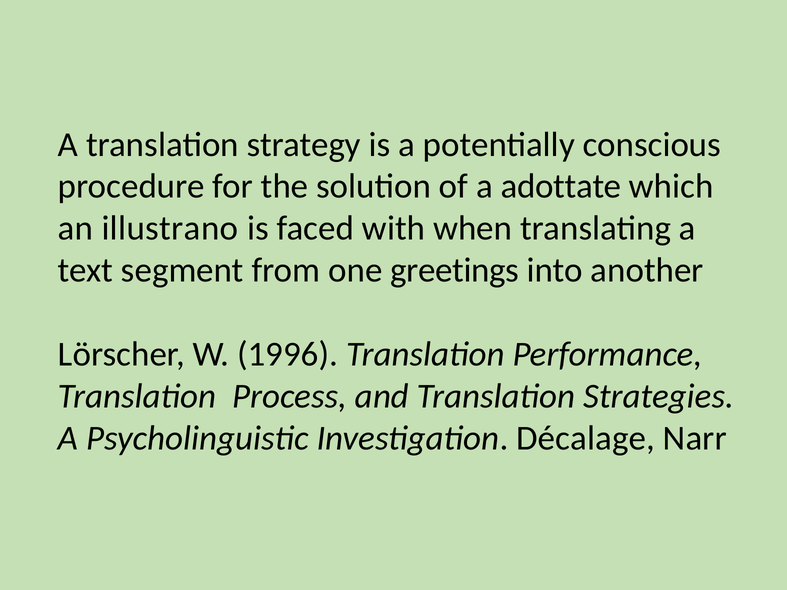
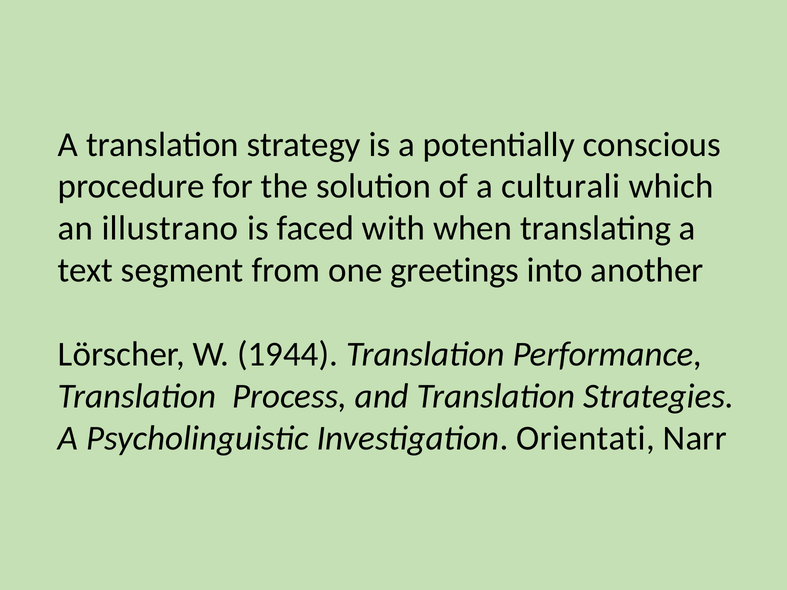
adottate: adottate -> culturali
1996: 1996 -> 1944
Décalage: Décalage -> Orientati
